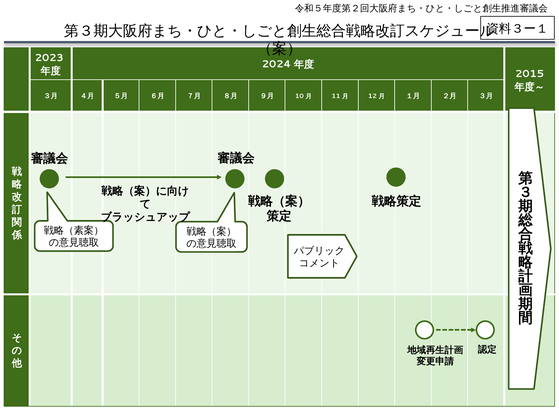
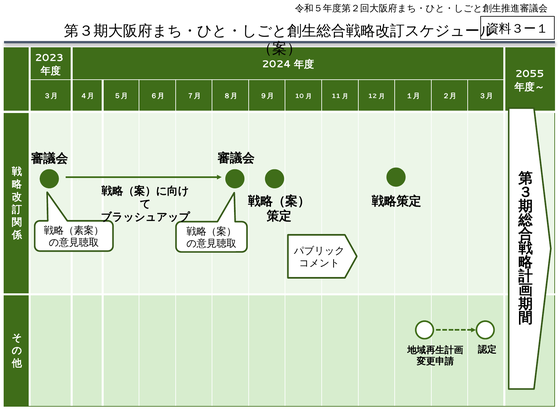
2015: 2015 -> 2055
